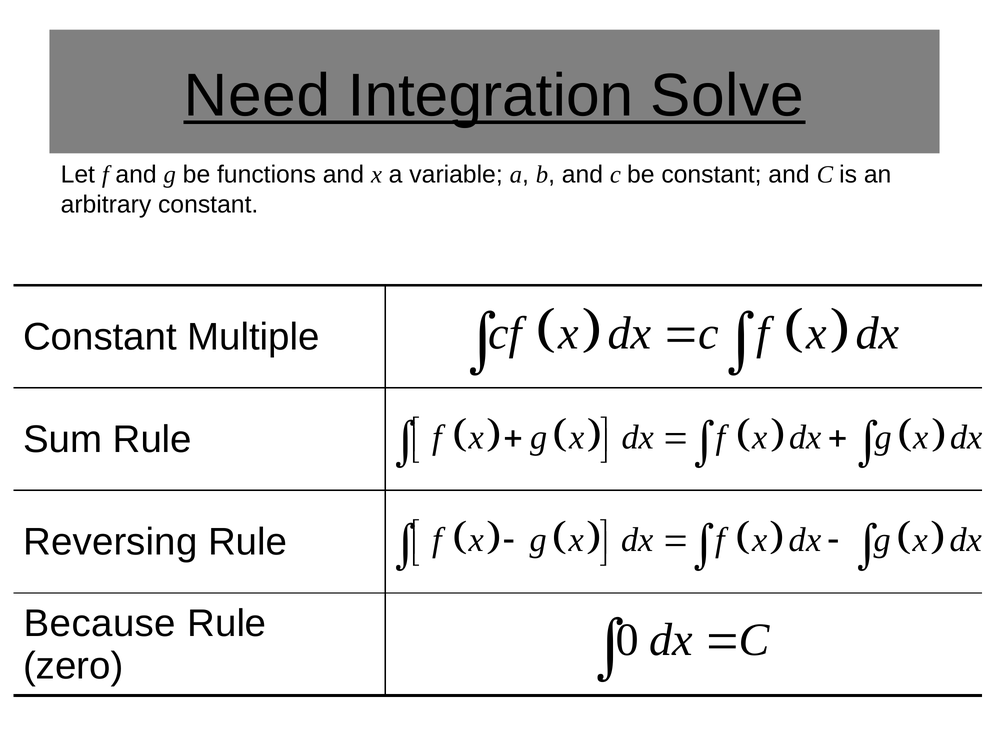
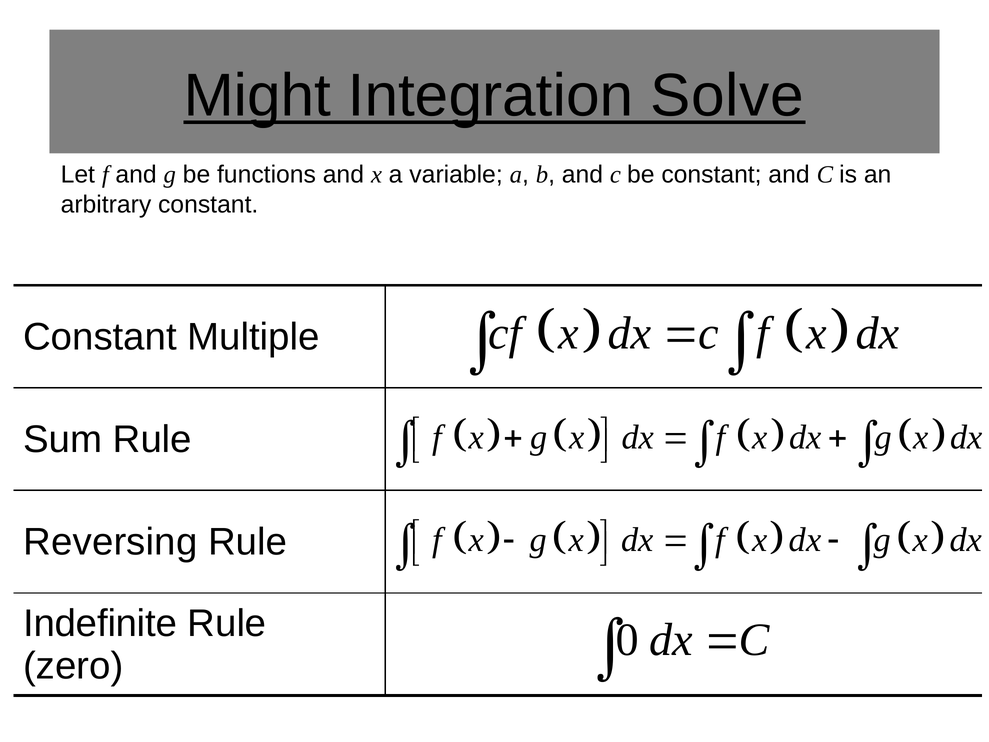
Need: Need -> Might
Because: Because -> Indefinite
